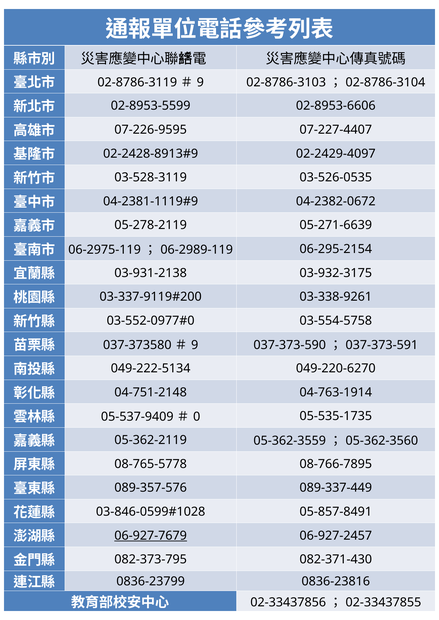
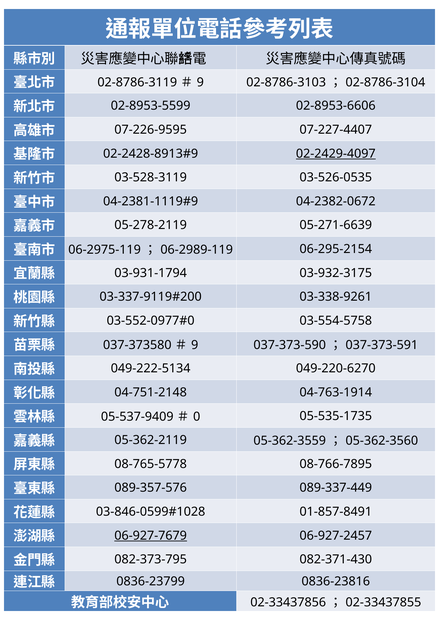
02-2429-4097 underline: none -> present
03-931-2138: 03-931-2138 -> 03-931-1794
05-857-8491: 05-857-8491 -> 01-857-8491
